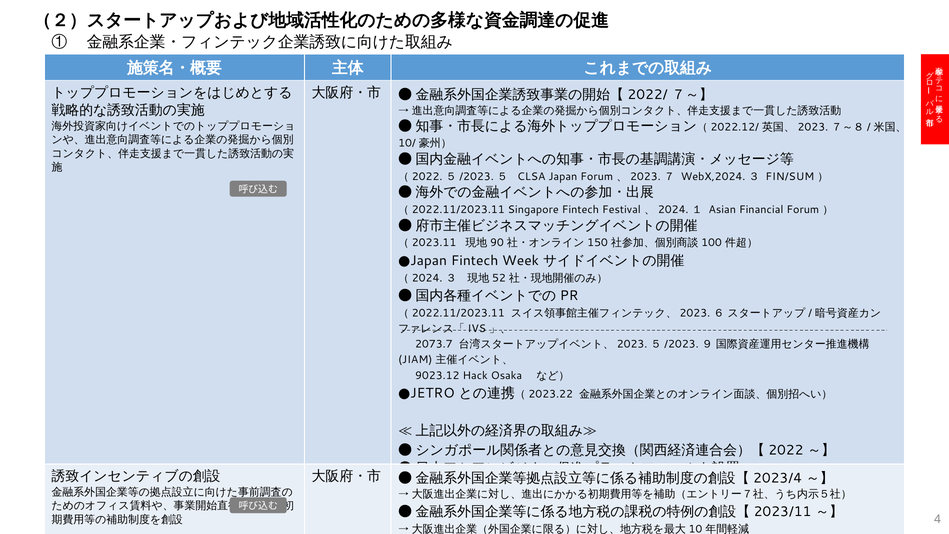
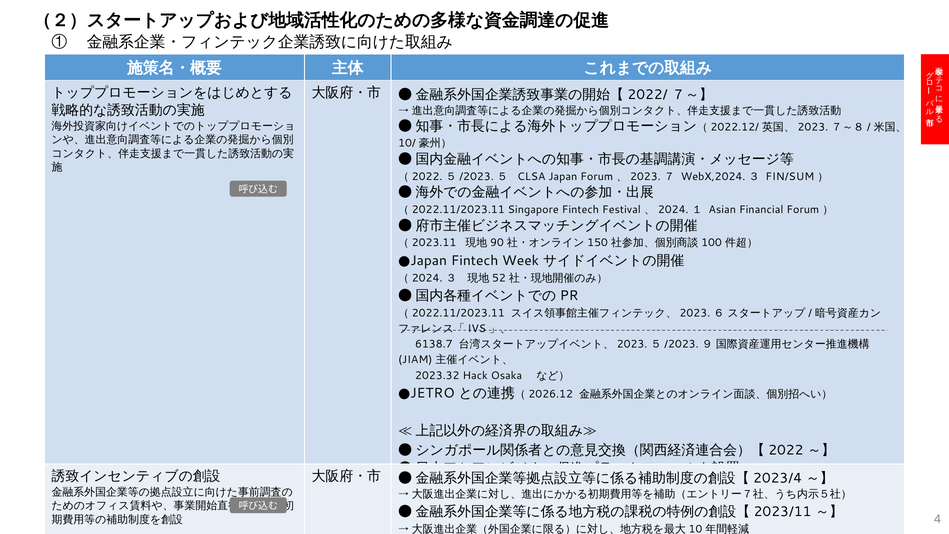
2073.7: 2073.7 -> 6138.7
9023.12: 9023.12 -> 2023.32
2023.22: 2023.22 -> 2026.12
